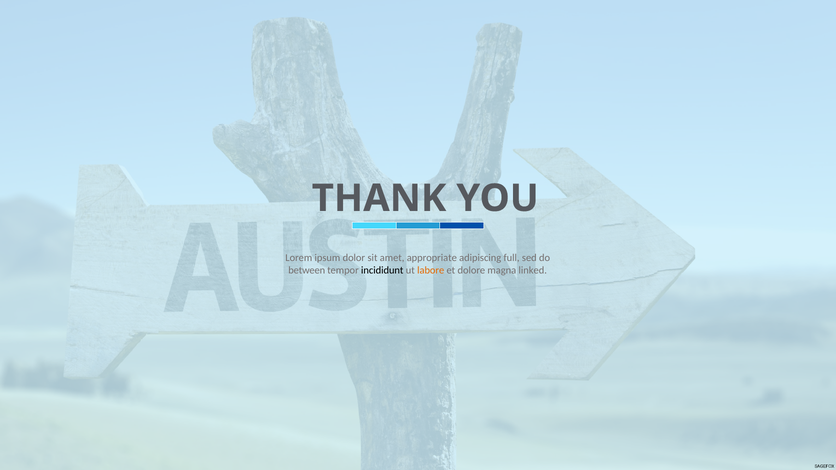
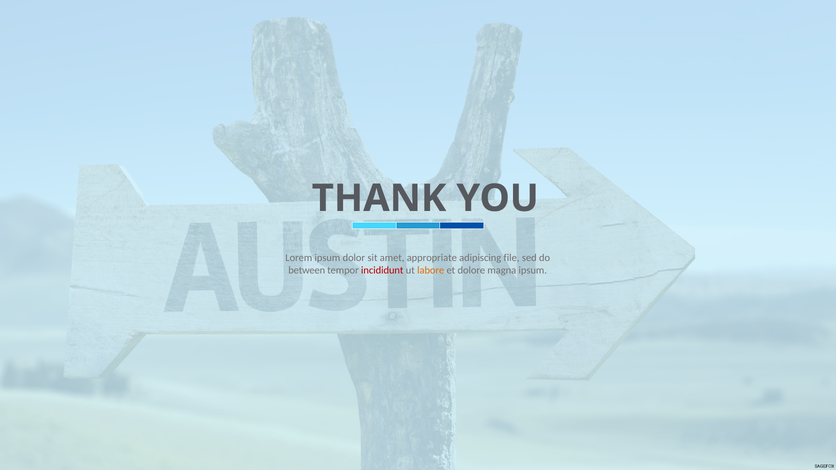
full: full -> file
incididunt colour: black -> red
magna linked: linked -> ipsum
